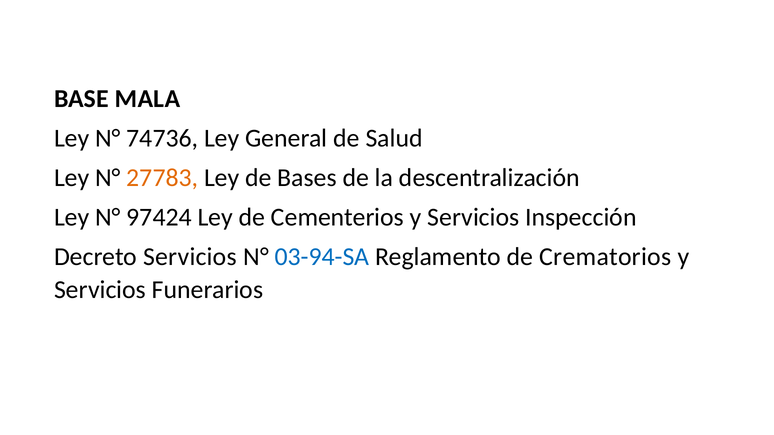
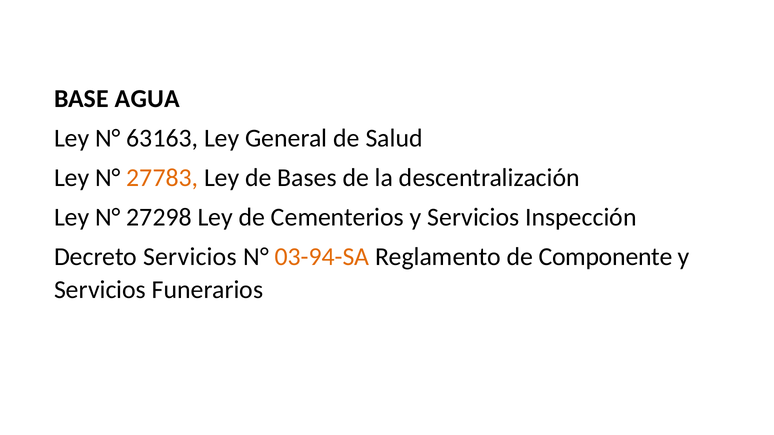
MALA: MALA -> AGUA
74736: 74736 -> 63163
97424: 97424 -> 27298
03-94-SA colour: blue -> orange
Crematorios: Crematorios -> Componente
